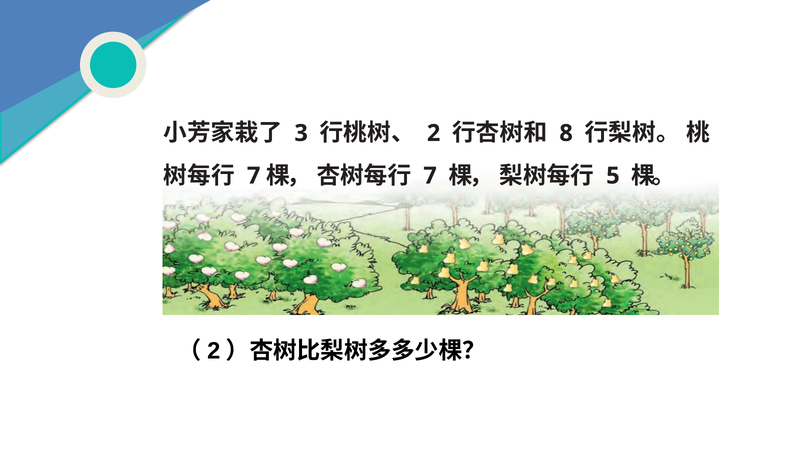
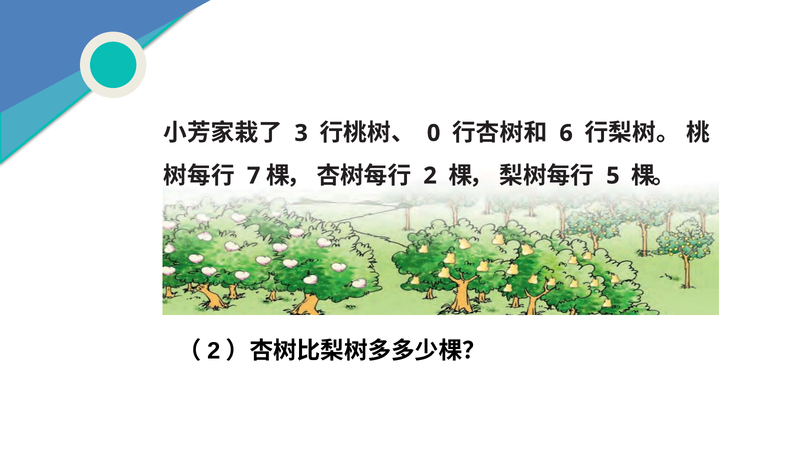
2 at (434, 133): 2 -> 0
8: 8 -> 6
7 at (430, 176): 7 -> 2
